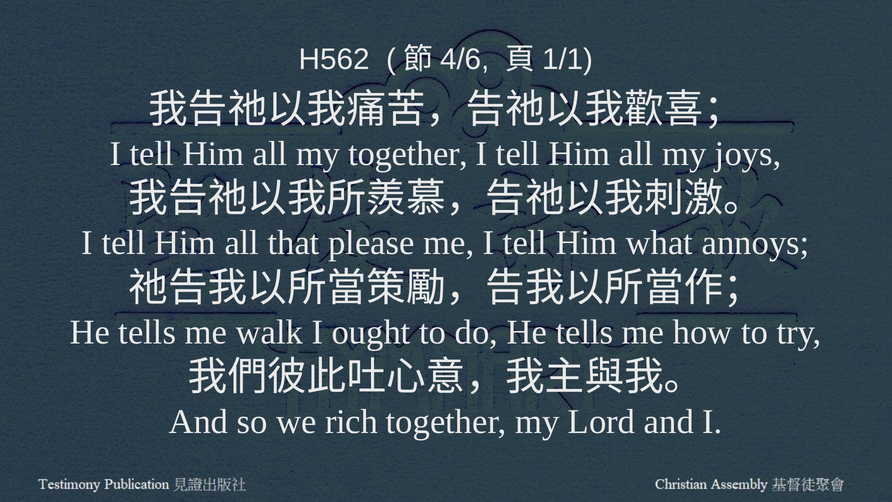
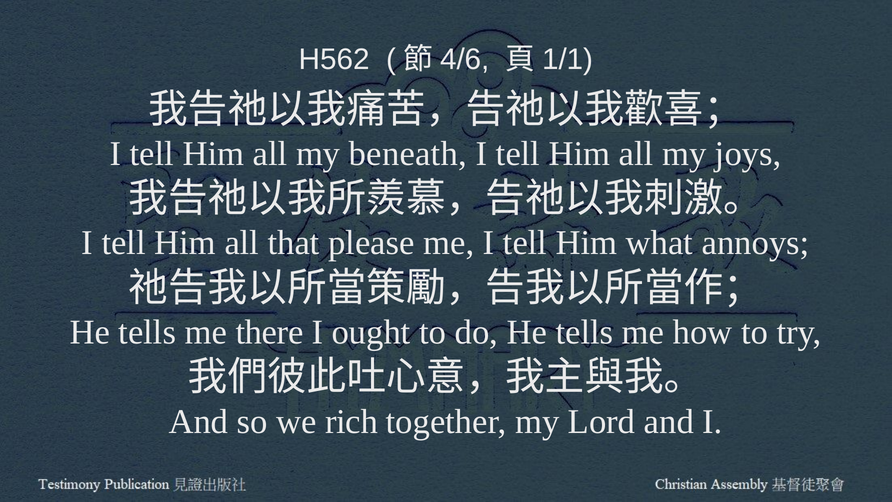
my together: together -> beneath
walk: walk -> there
